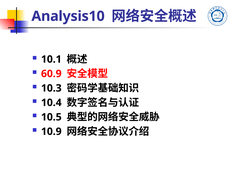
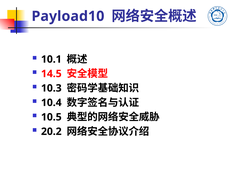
Analysis10: Analysis10 -> Payload10
60.9: 60.9 -> 14.5
10.9: 10.9 -> 20.2
